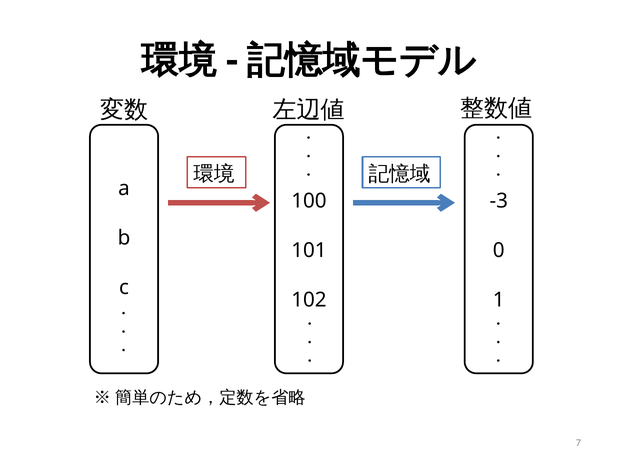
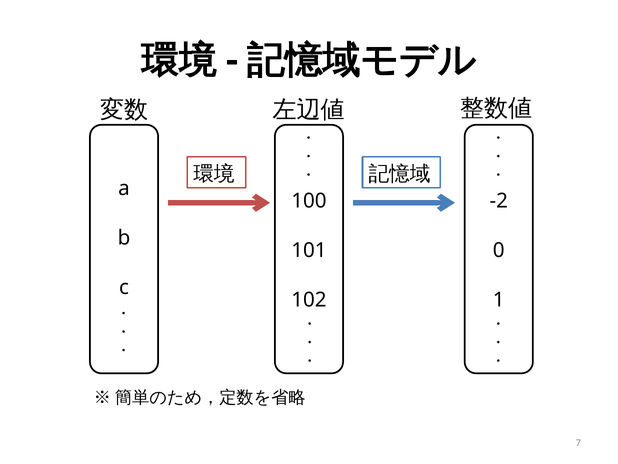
-3: -3 -> -2
